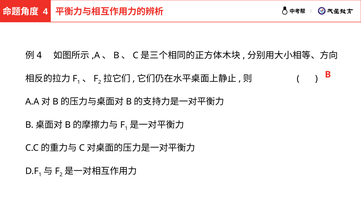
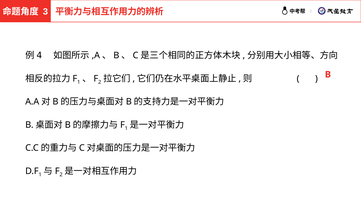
4: 4 -> 3
